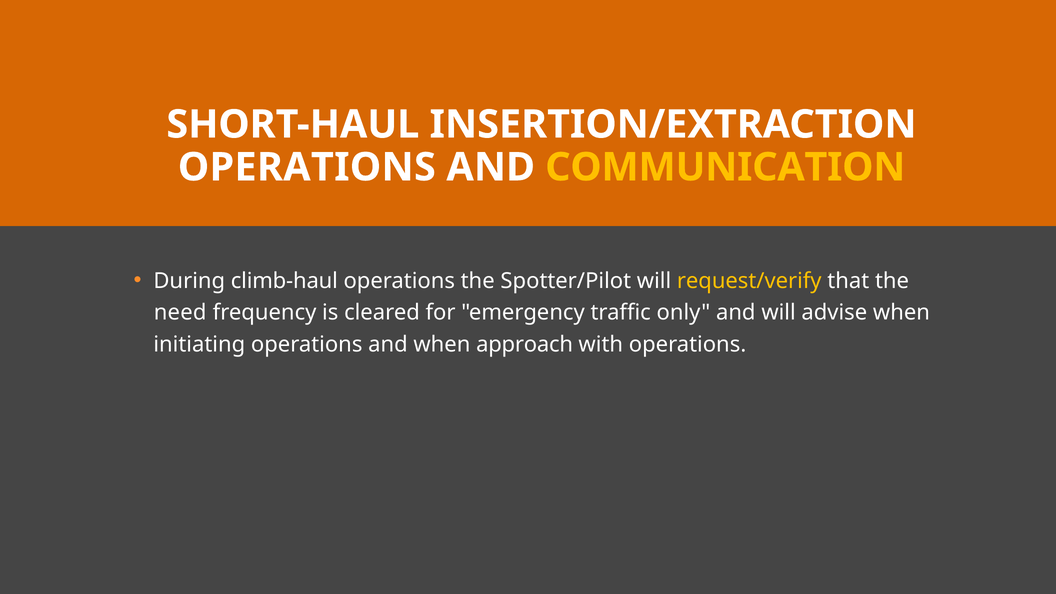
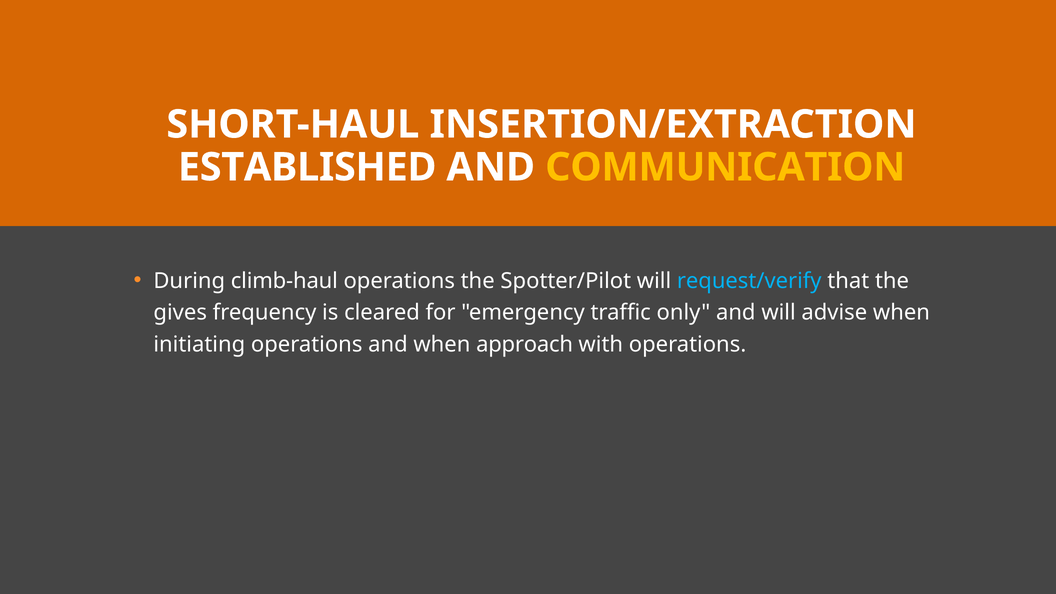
OPERATIONS at (307, 167): OPERATIONS -> ESTABLISHED
request/verify colour: yellow -> light blue
need: need -> gives
